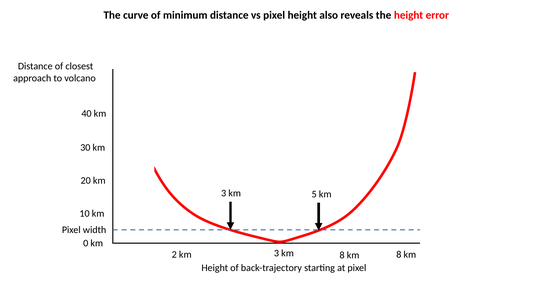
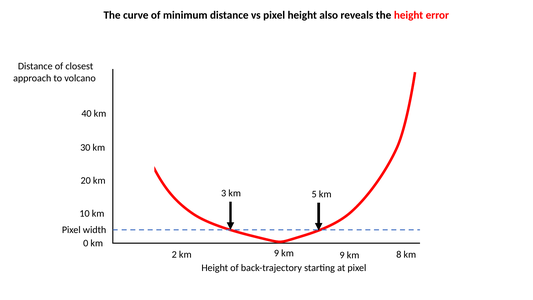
2 km 3: 3 -> 9
8 at (342, 255): 8 -> 9
